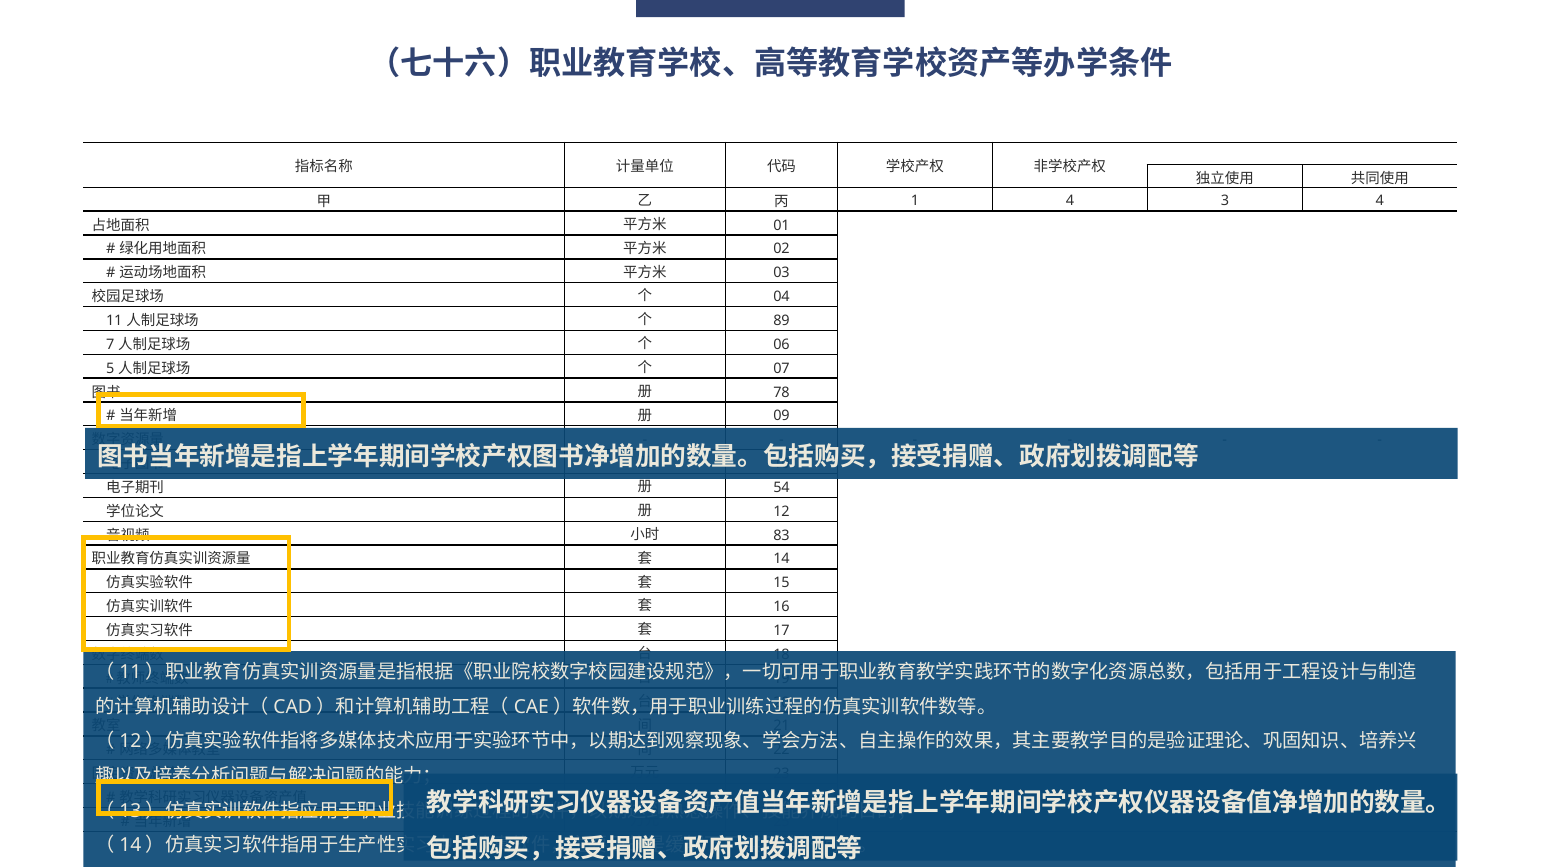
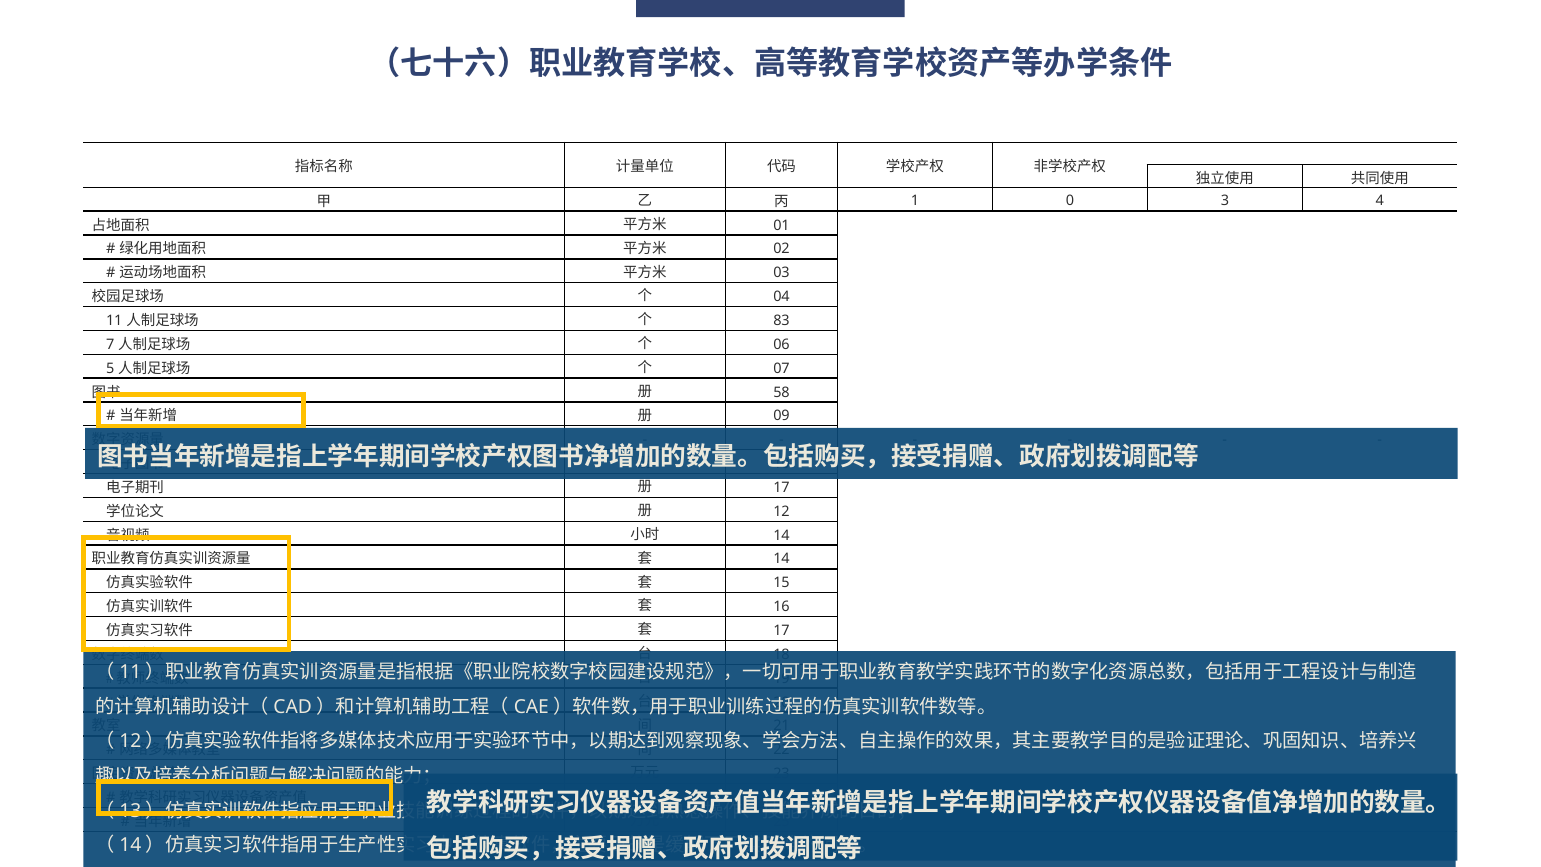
1 4: 4 -> 0
89: 89 -> 83
78: 78 -> 58
54 at (781, 488): 54 -> 17
83 at (781, 535): 83 -> 14
